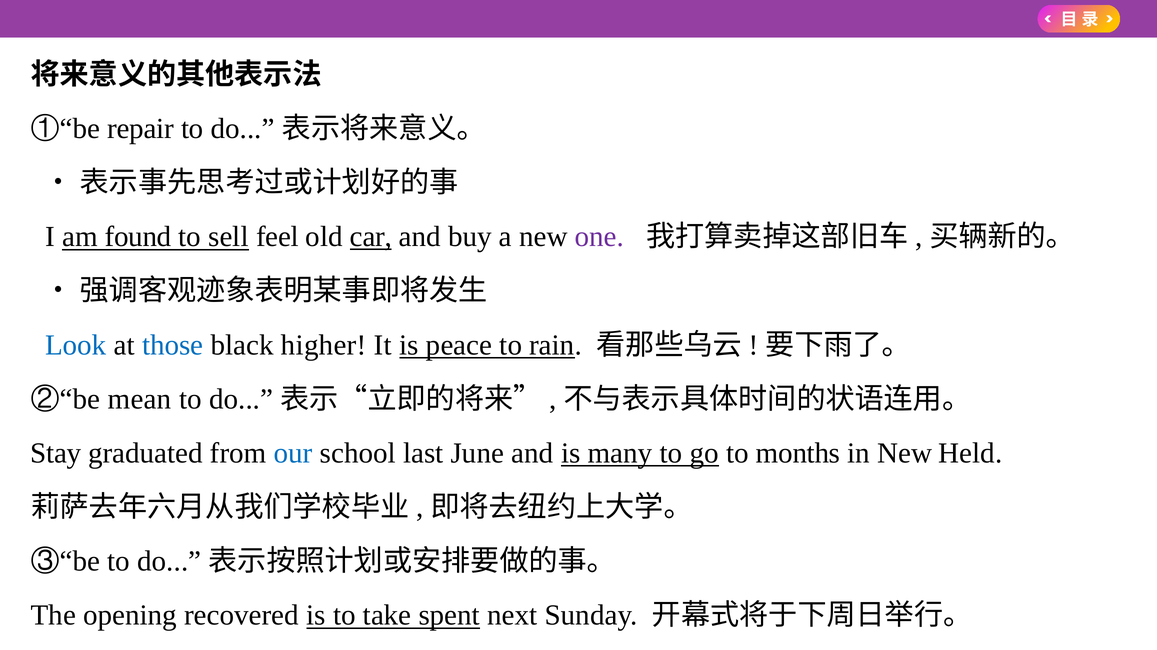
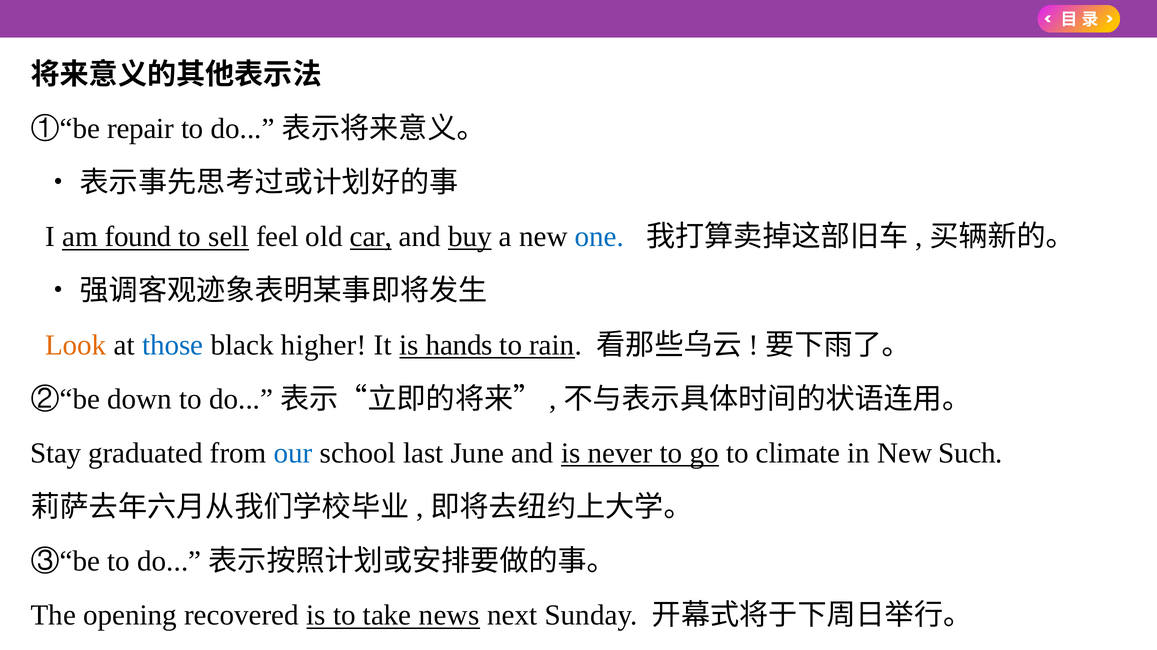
buy underline: none -> present
one colour: purple -> blue
Look colour: blue -> orange
peace: peace -> hands
mean: mean -> down
many: many -> never
months: months -> climate
Held: Held -> Such
spent: spent -> news
